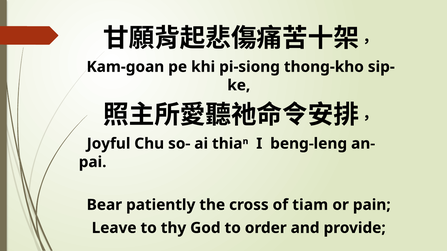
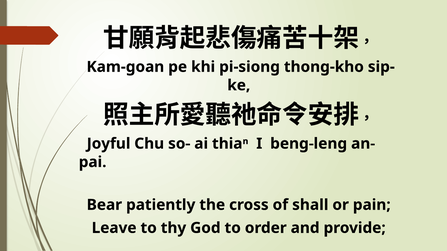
tiam: tiam -> shall
